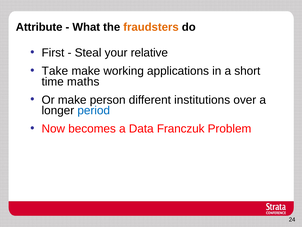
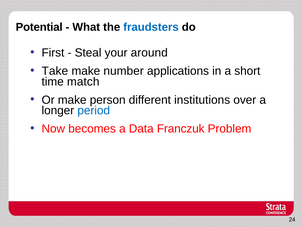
Attribute: Attribute -> Potential
fraudsters colour: orange -> blue
relative: relative -> around
working: working -> number
maths: maths -> match
